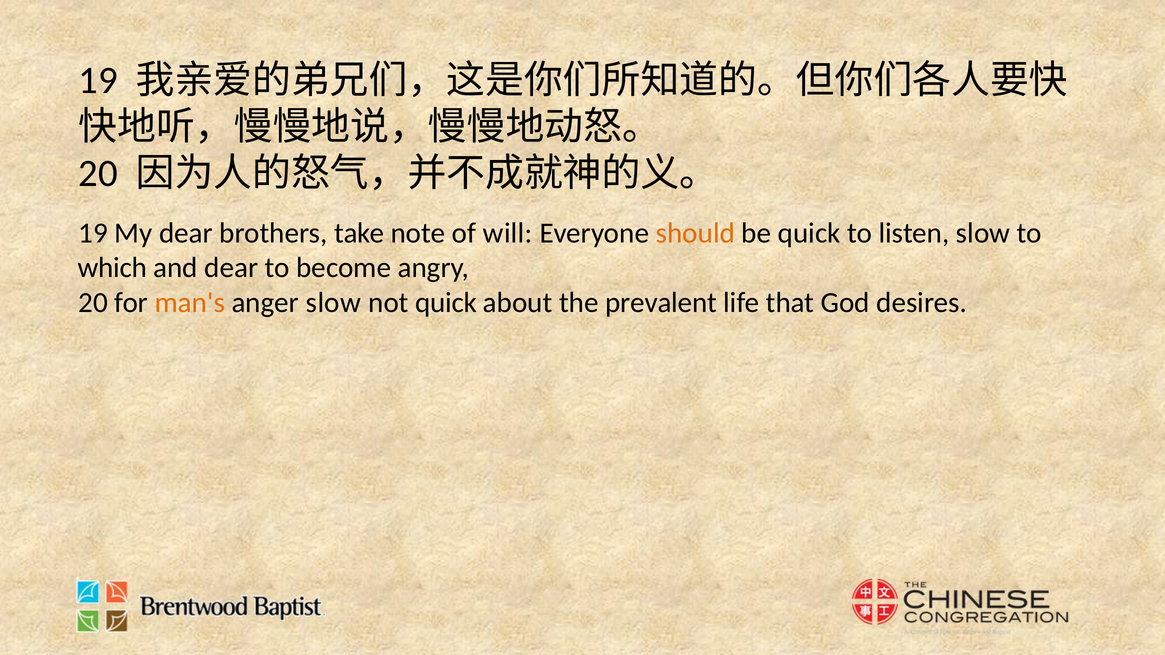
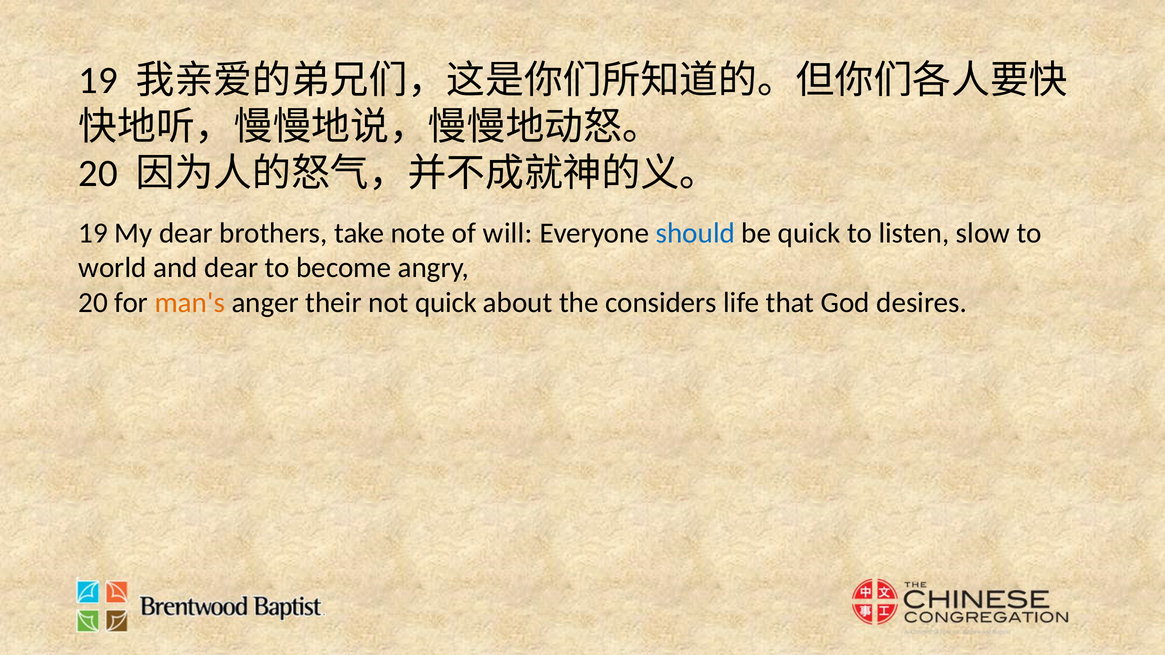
should colour: orange -> blue
which: which -> world
anger slow: slow -> their
prevalent: prevalent -> considers
